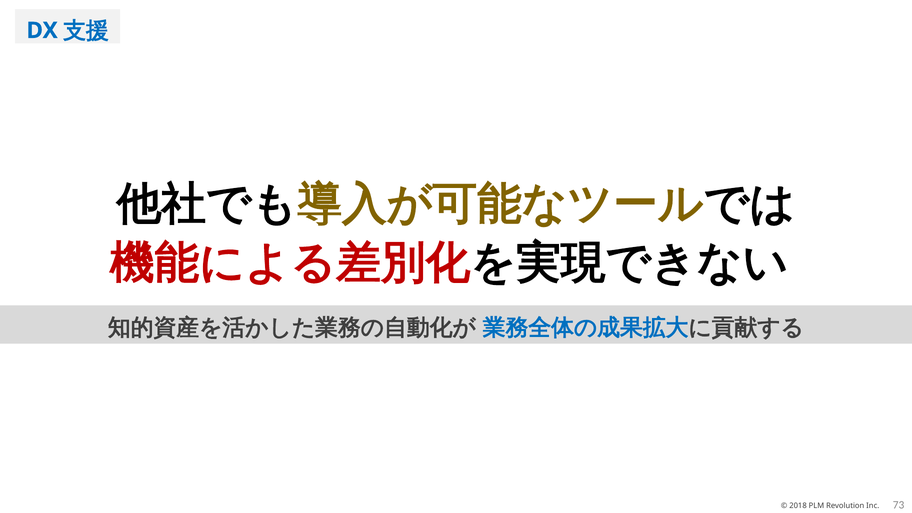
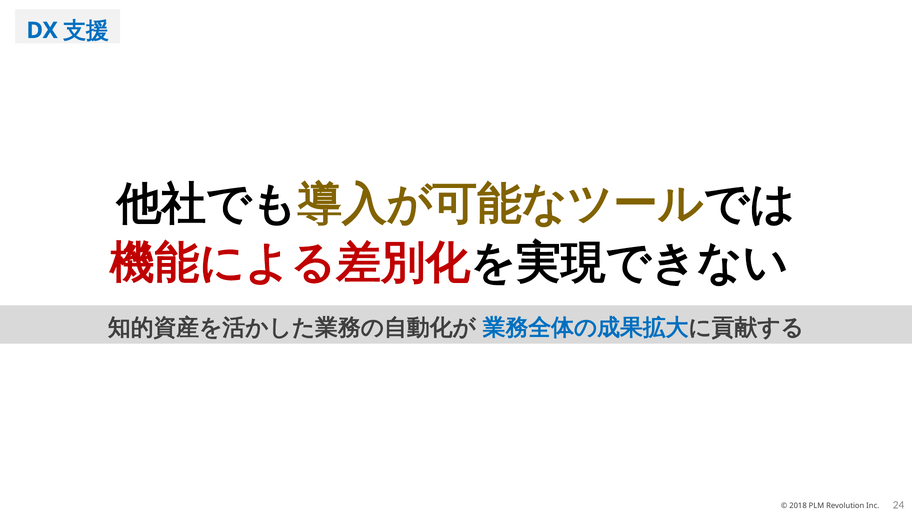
73: 73 -> 24
